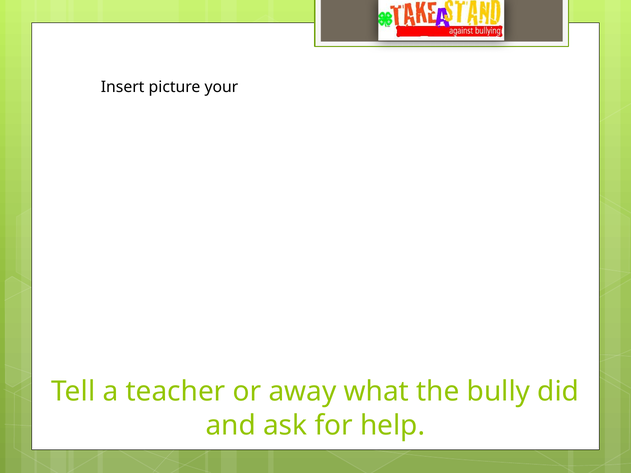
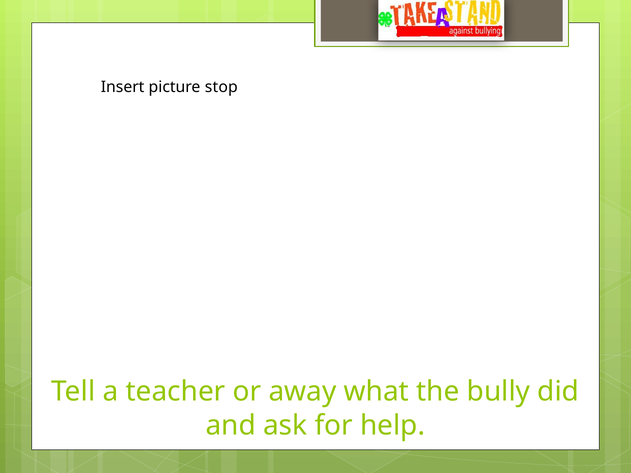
your: your -> stop
